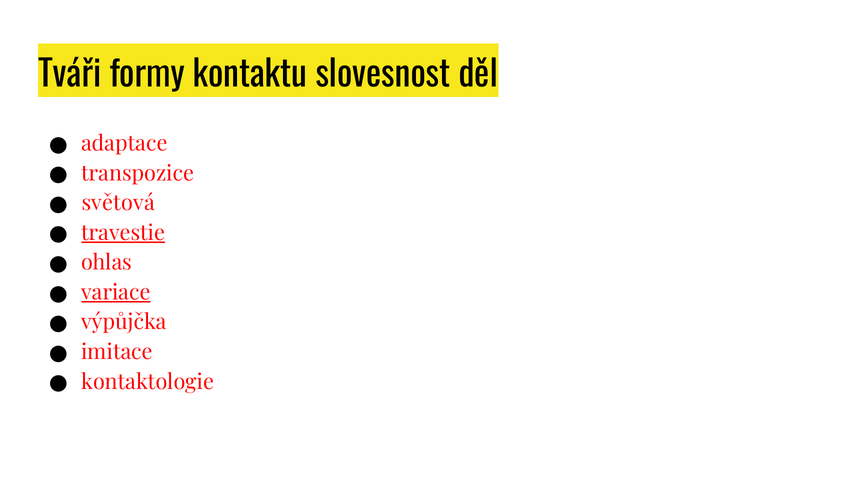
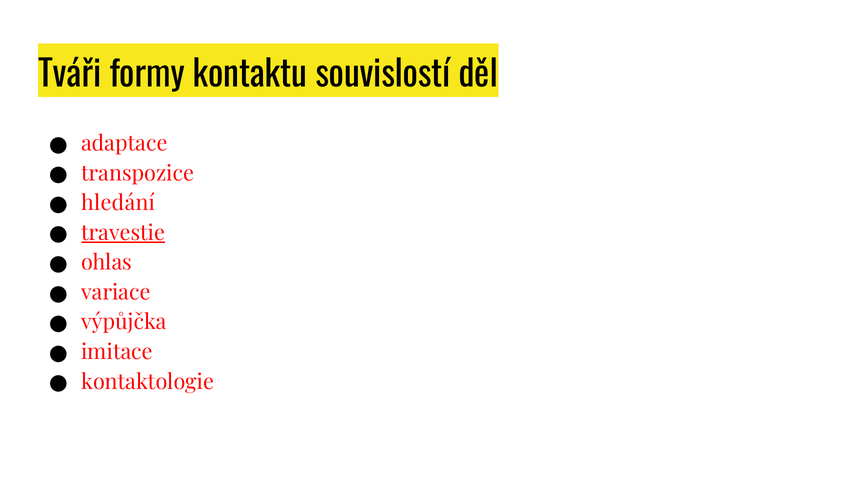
slovesnost: slovesnost -> souvislostí
světová: světová -> hledání
variace underline: present -> none
